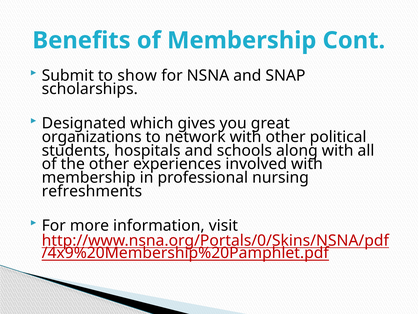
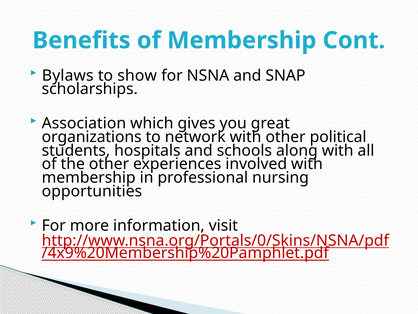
Submit: Submit -> Bylaws
Designated: Designated -> Association
refreshments: refreshments -> opportunities
